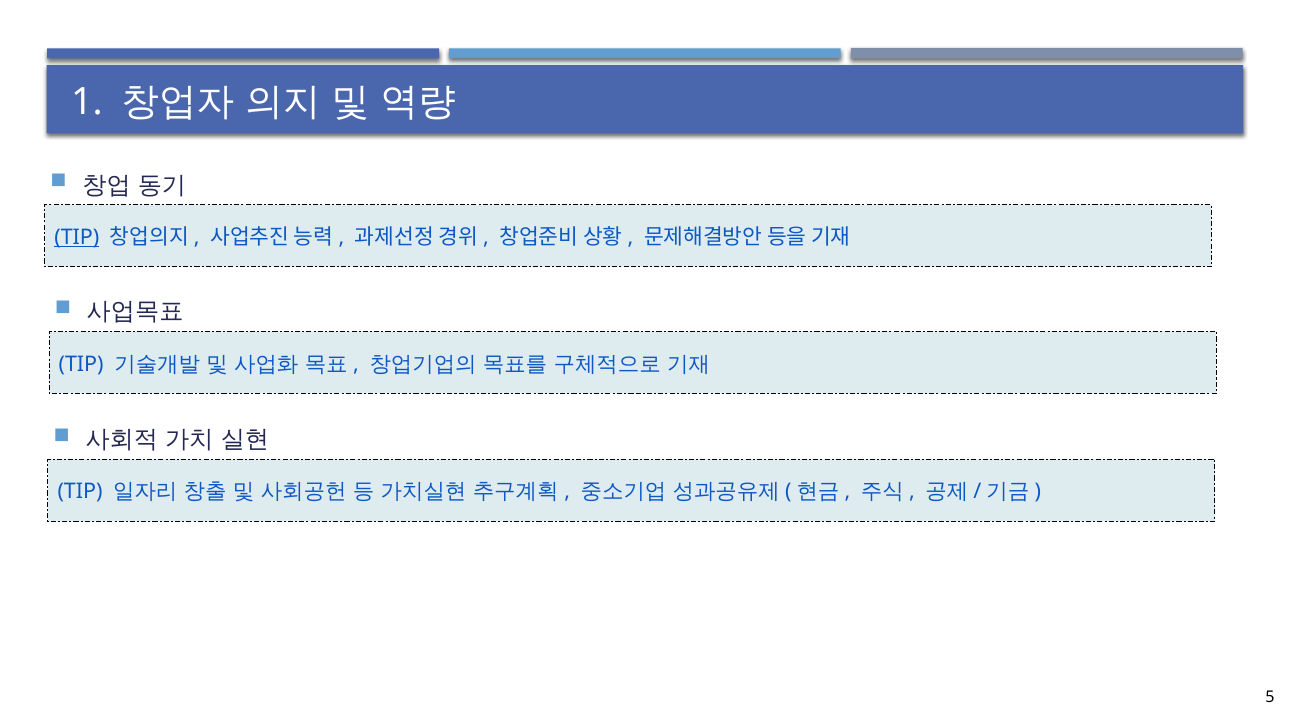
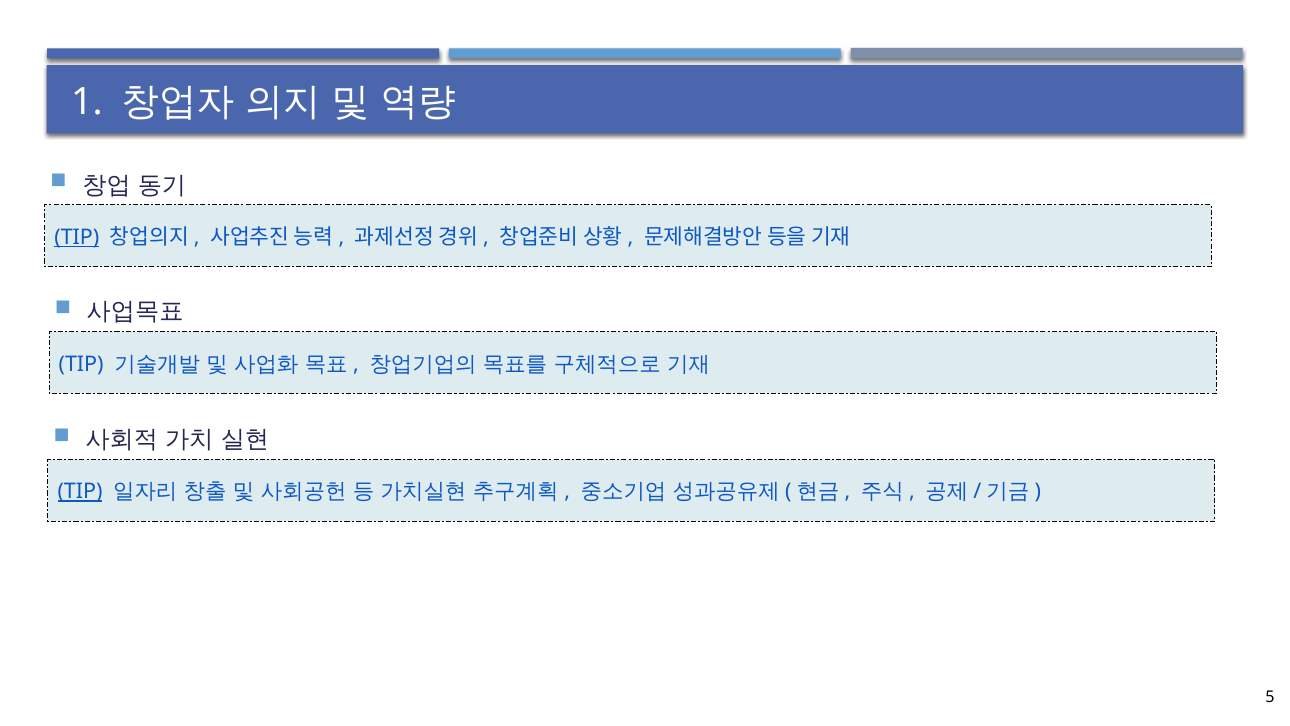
TIP at (80, 492) underline: none -> present
